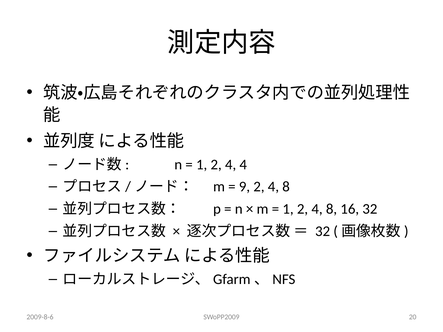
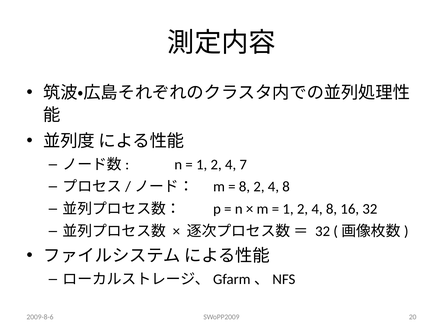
4 4: 4 -> 7
9 at (244, 187): 9 -> 8
